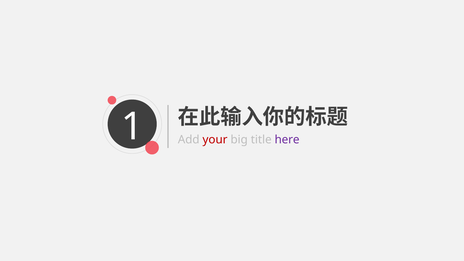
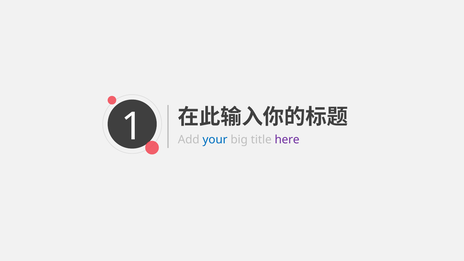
your colour: red -> blue
